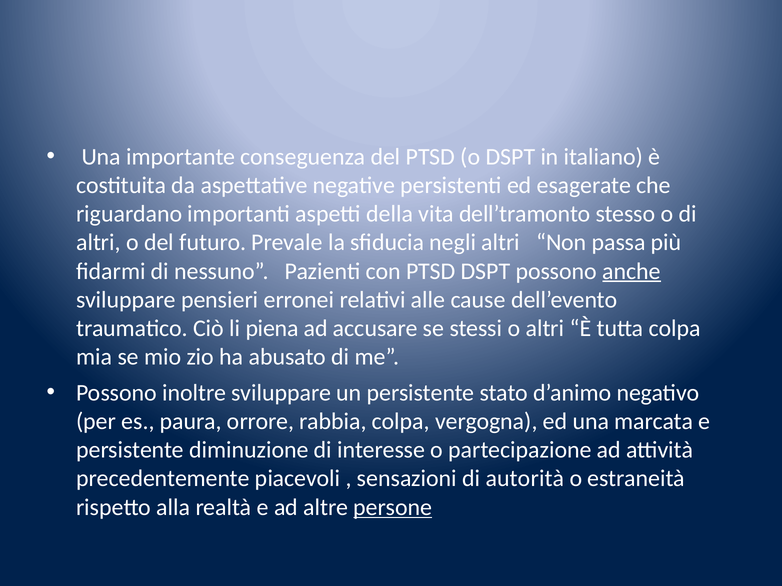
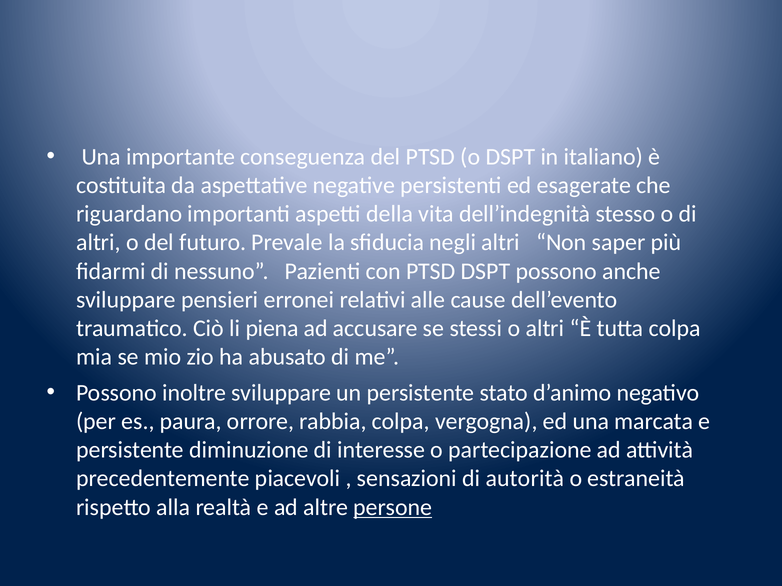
dell’tramonto: dell’tramonto -> dell’indegnità
passa: passa -> saper
anche underline: present -> none
